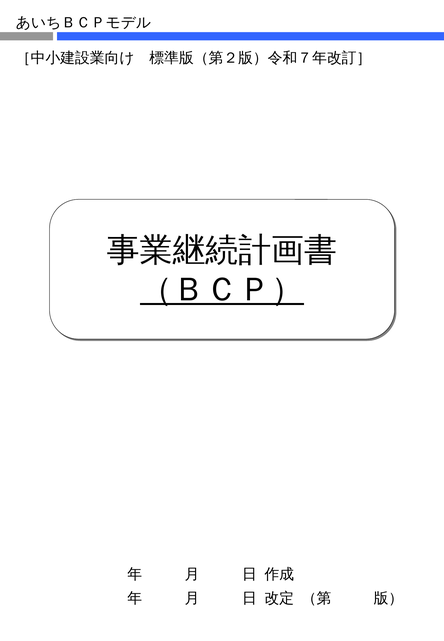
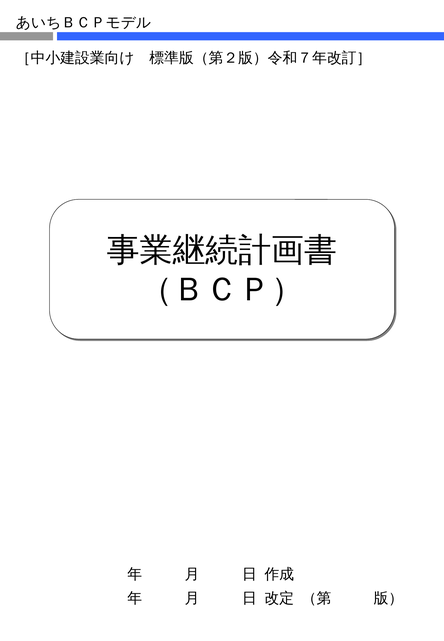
（ＢＣＰ） underline: present -> none
